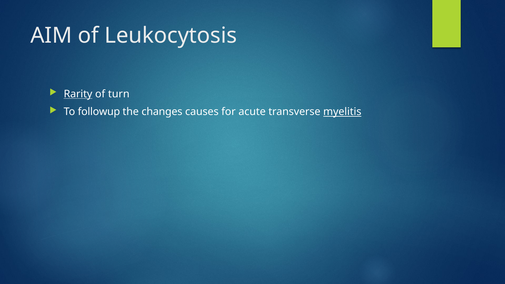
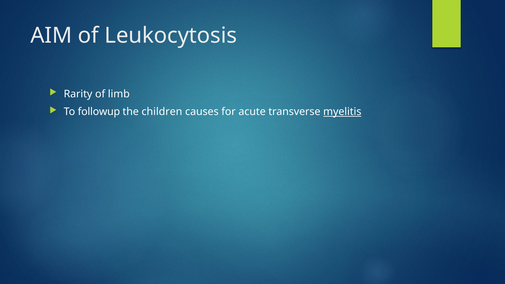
Rarity underline: present -> none
turn: turn -> limb
changes: changes -> children
